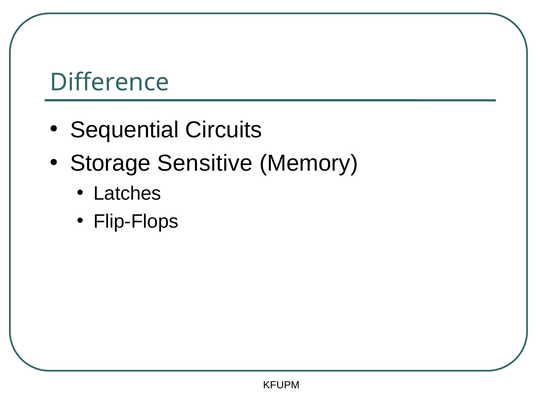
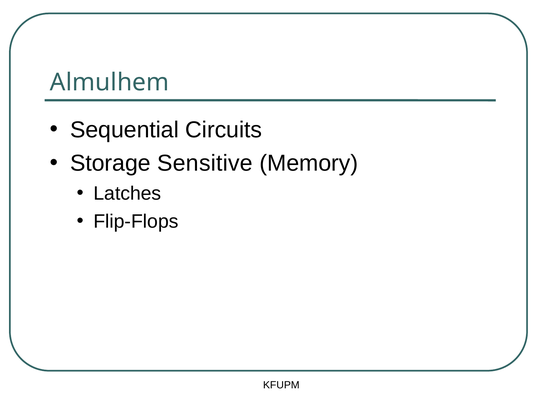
Difference: Difference -> Almulhem
